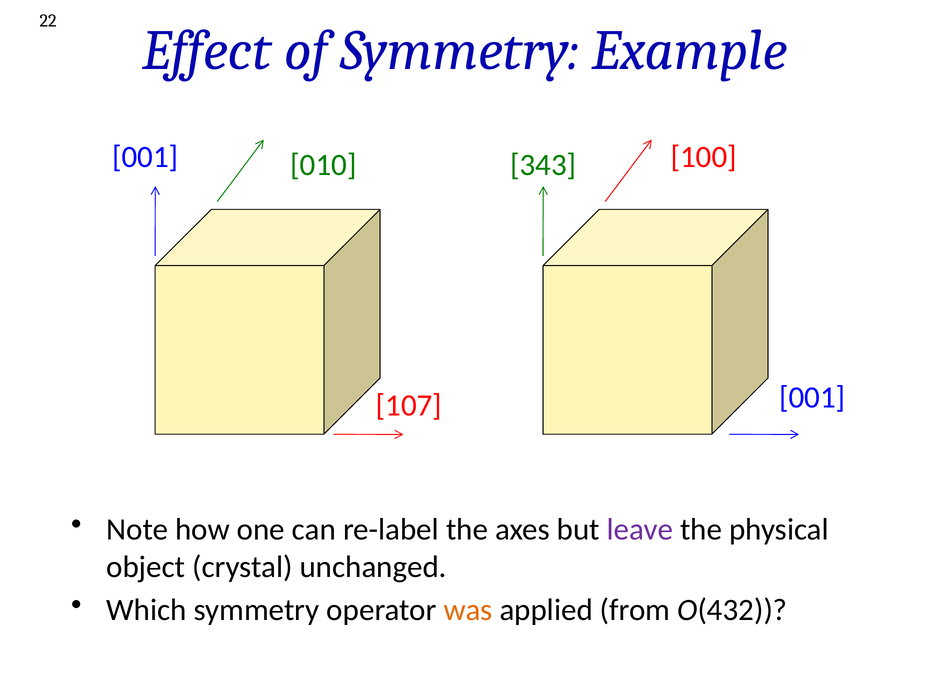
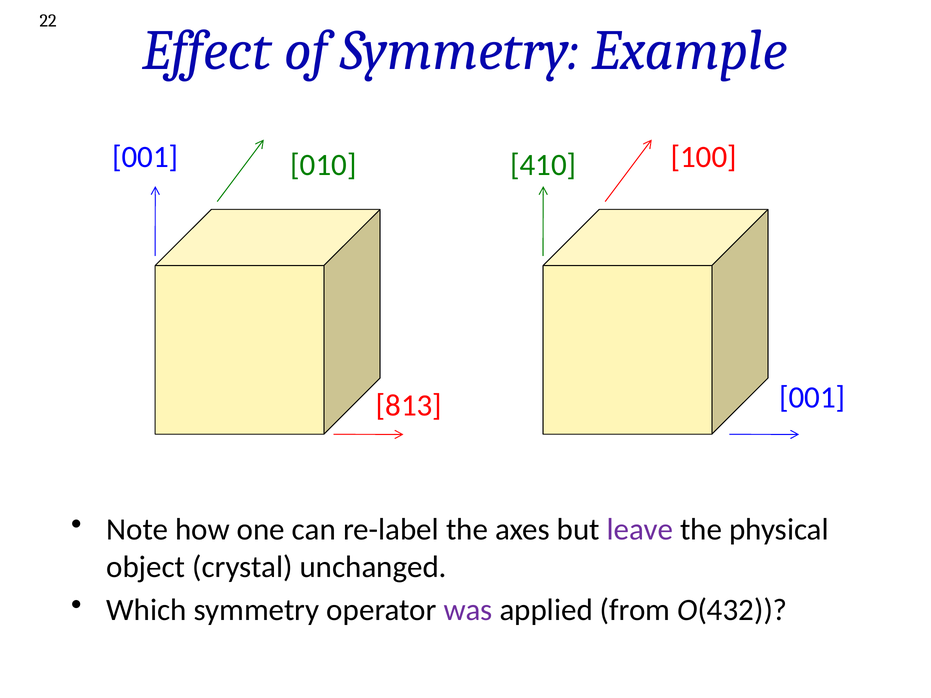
343: 343 -> 410
107: 107 -> 813
was colour: orange -> purple
